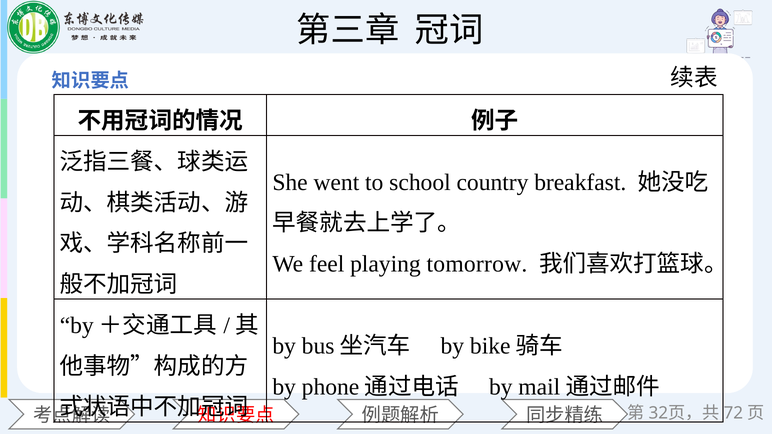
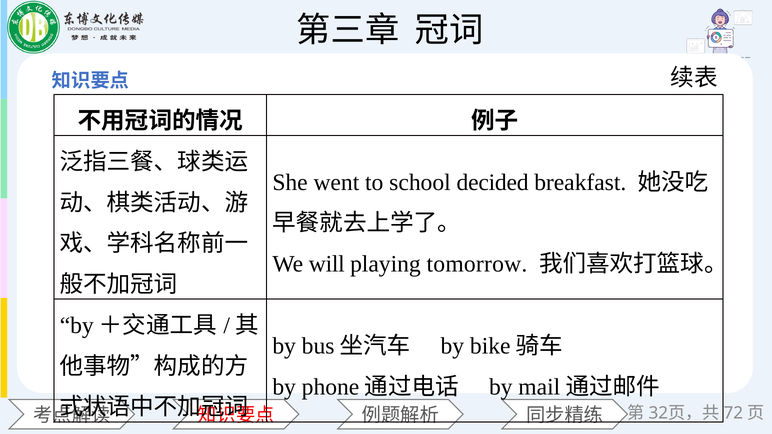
country: country -> decided
feel: feel -> will
